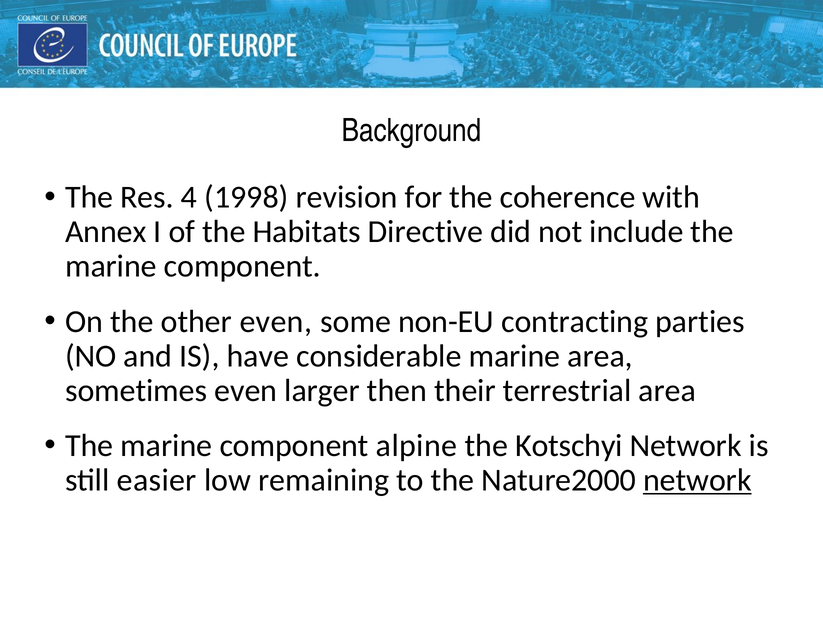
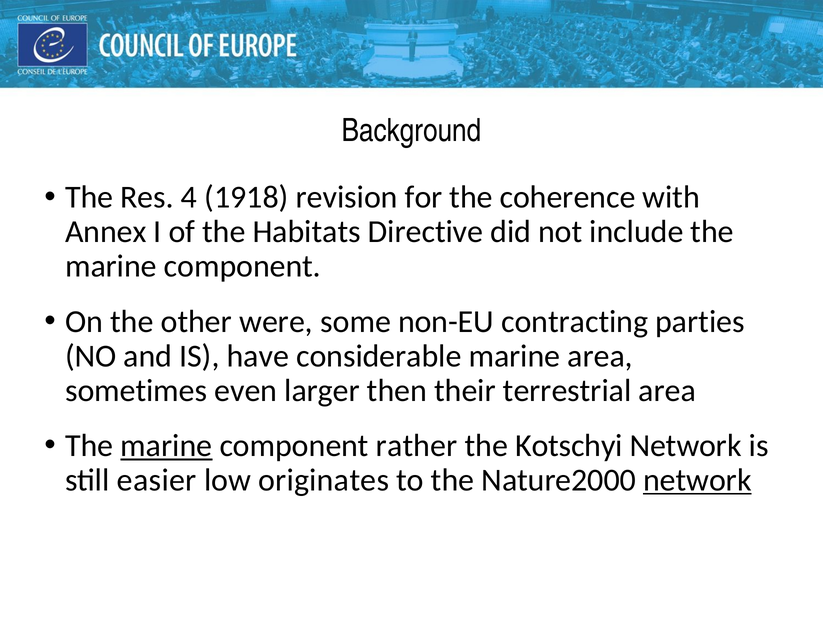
1998: 1998 -> 1918
other even: even -> were
marine at (166, 446) underline: none -> present
alpine: alpine -> rather
remaining: remaining -> originates
